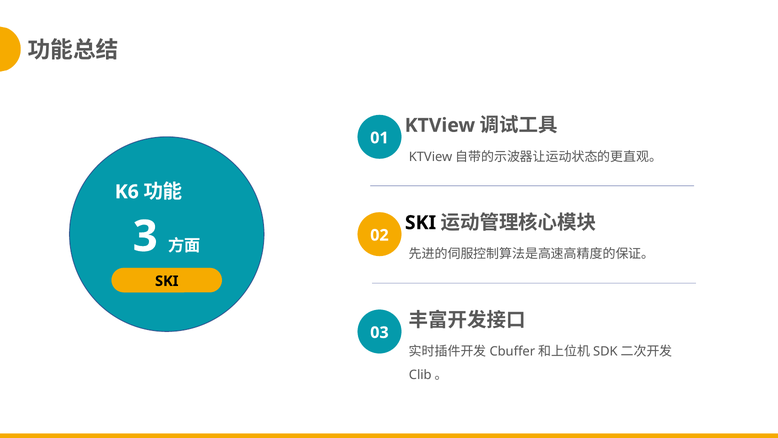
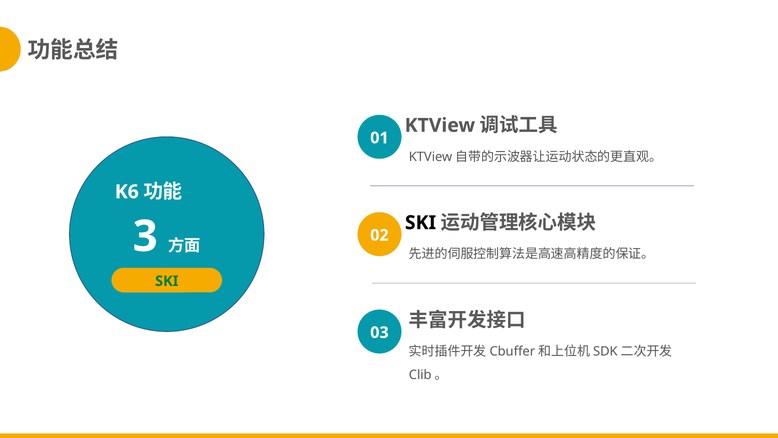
SKI at (167, 281) colour: black -> green
